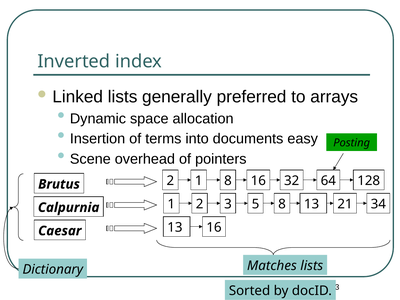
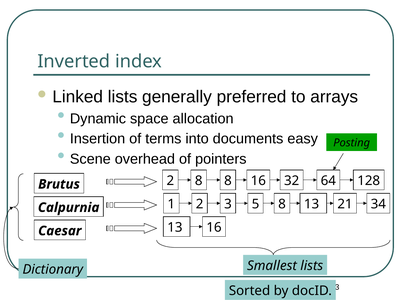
2 1: 1 -> 8
Matches: Matches -> Smallest
